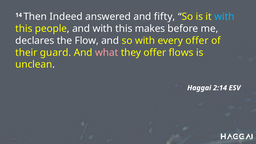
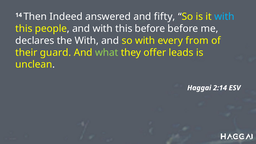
this makes: makes -> before
the Flow: Flow -> With
every offer: offer -> from
what colour: pink -> light green
flows: flows -> leads
